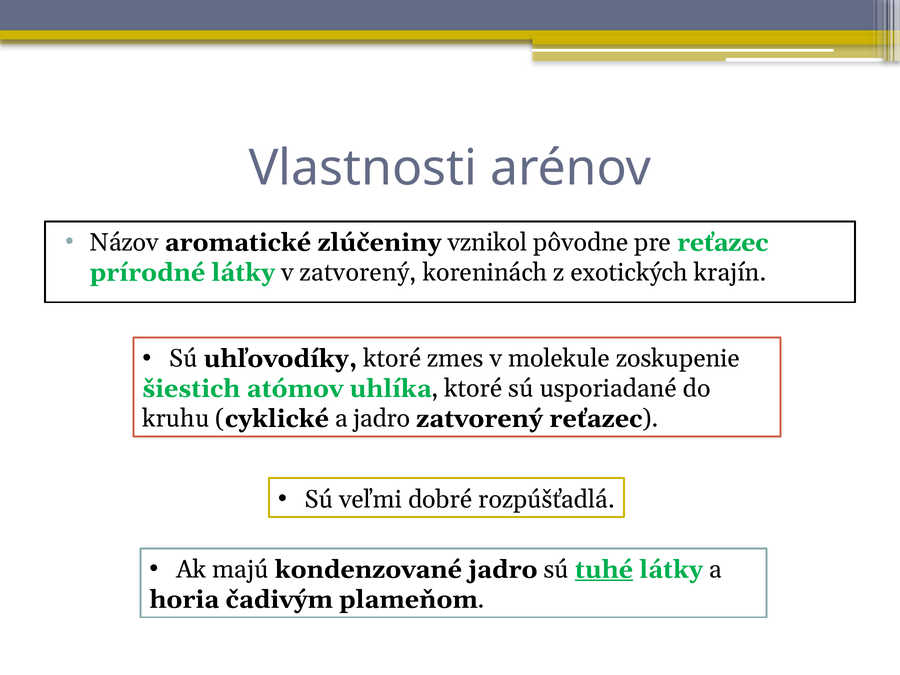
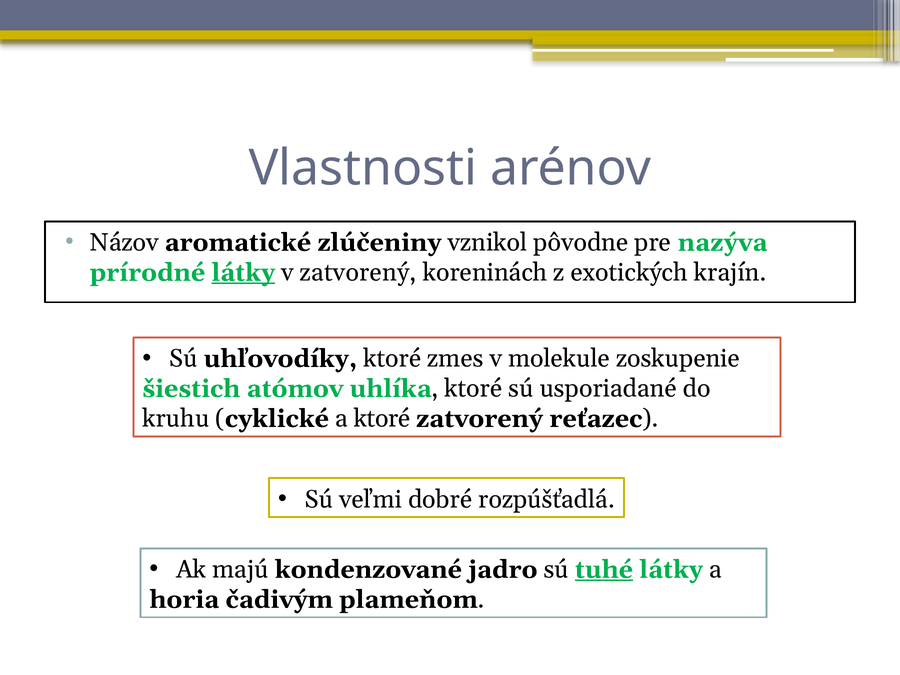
pre reťazec: reťazec -> nazýva
látky at (243, 273) underline: none -> present
a jadro: jadro -> ktoré
